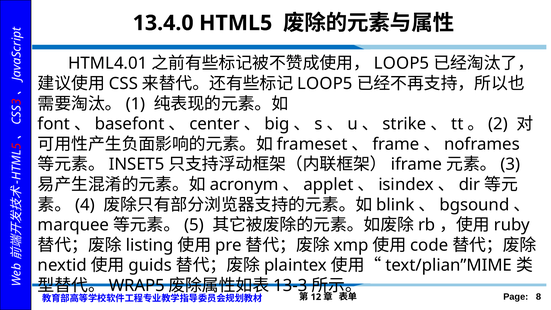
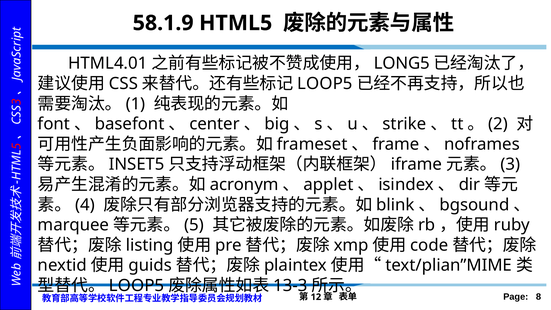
13.4.0: 13.4.0 -> 58.1.9
LOOP5 at (402, 63): LOOP5 -> LONG5
WRAP5 at (137, 286): WRAP5 -> LOOP5
